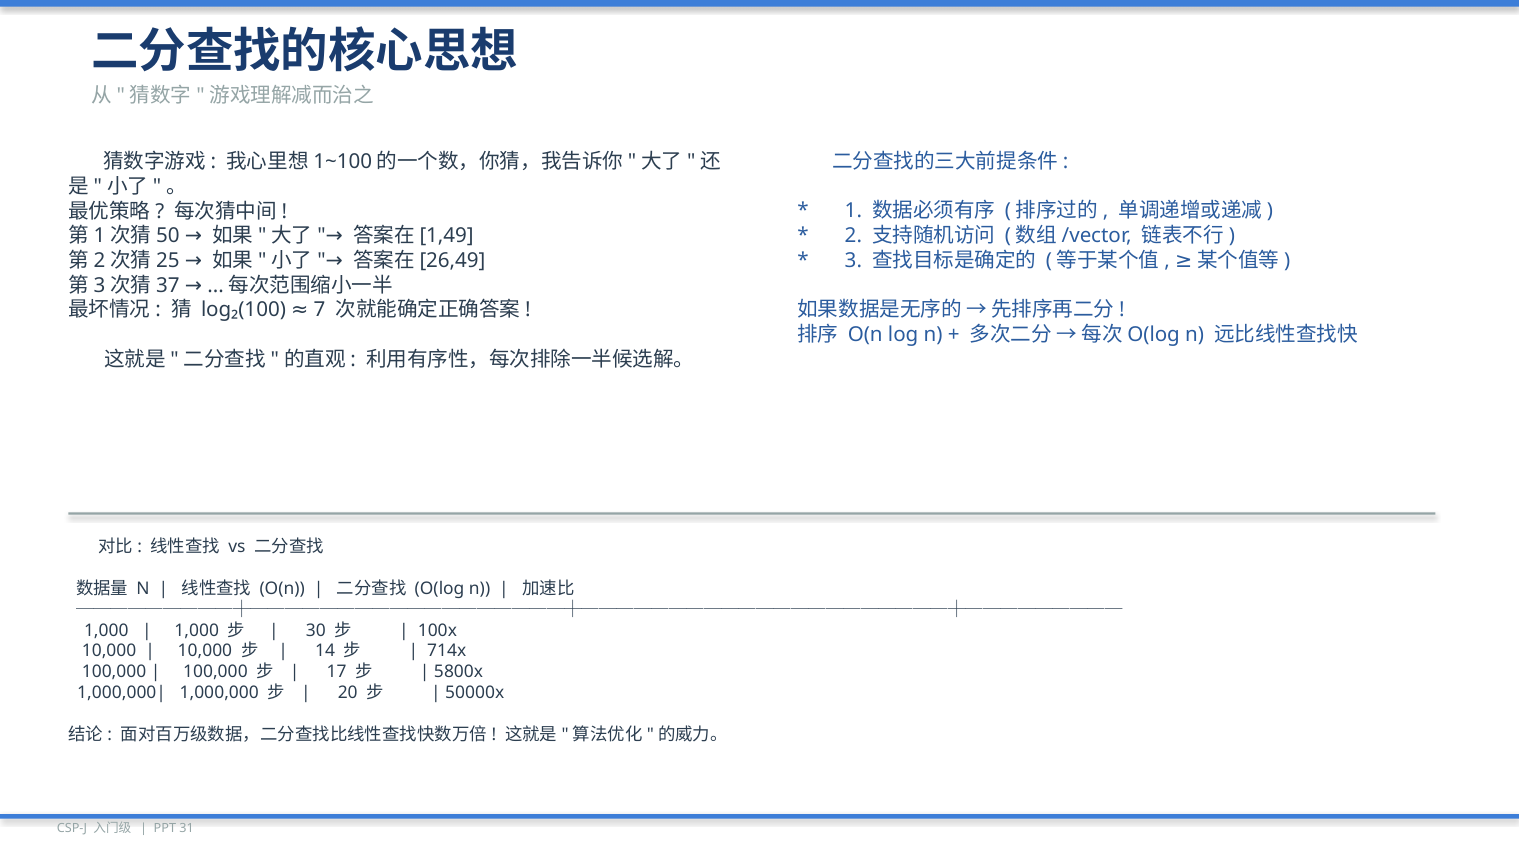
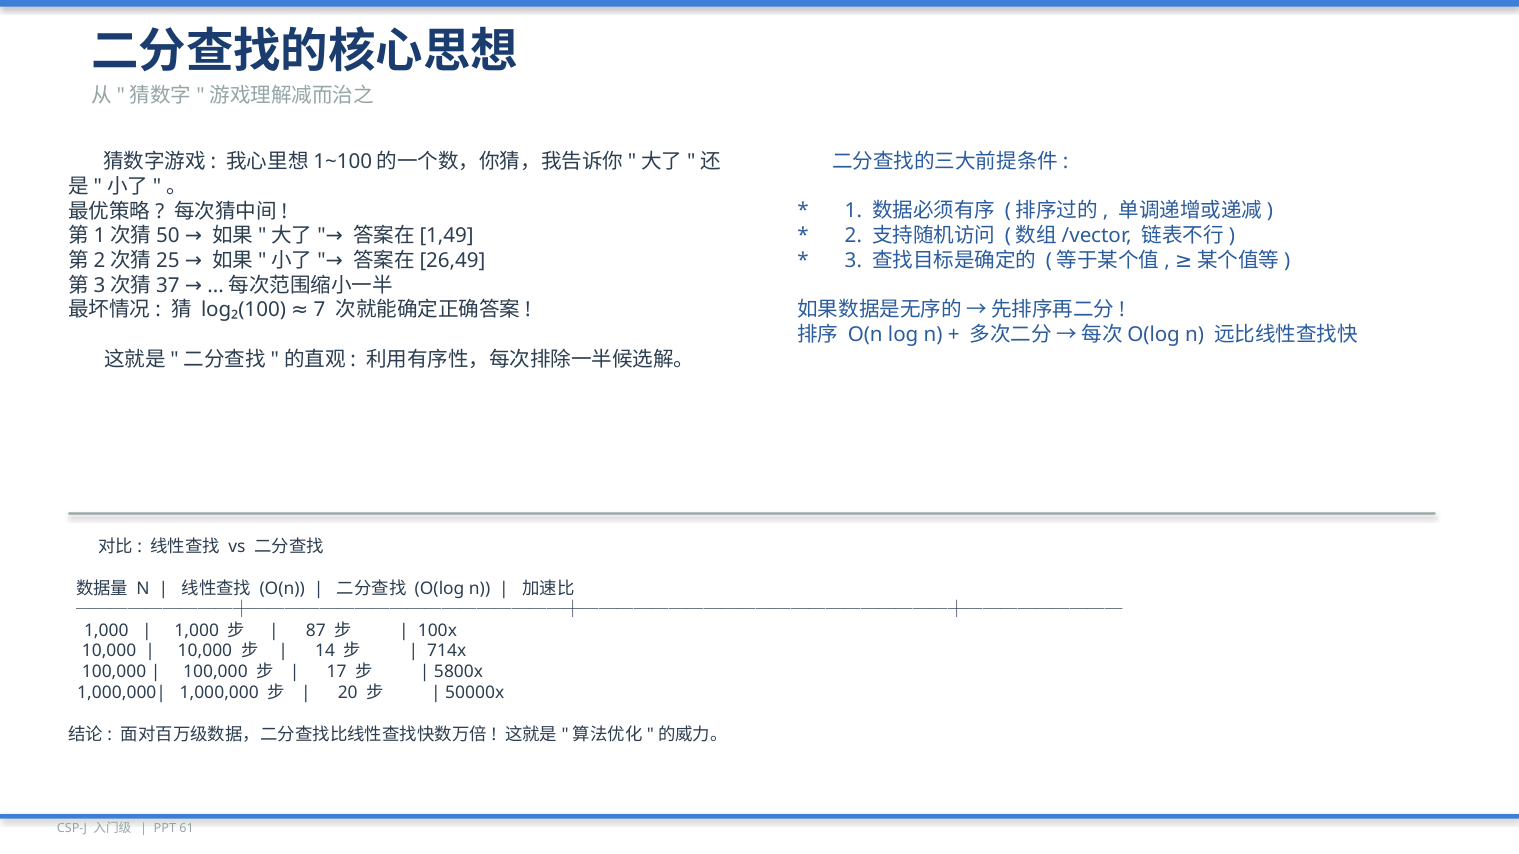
30: 30 -> 87
31: 31 -> 61
